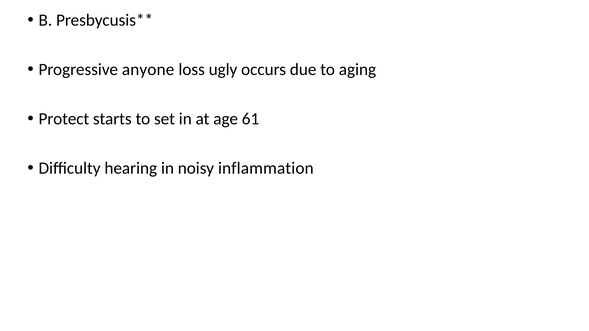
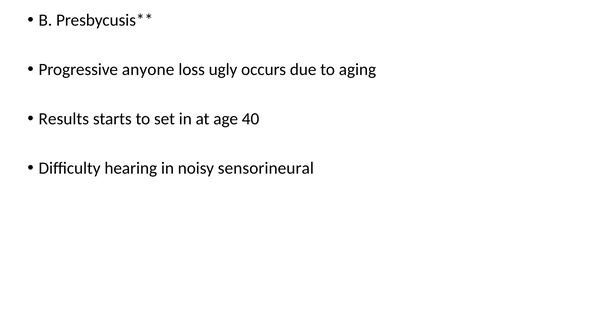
Protect: Protect -> Results
61: 61 -> 40
inflammation: inflammation -> sensorineural
